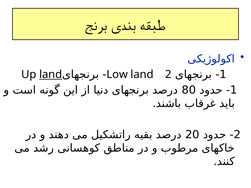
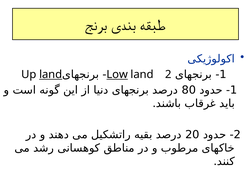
Low underline: none -> present
